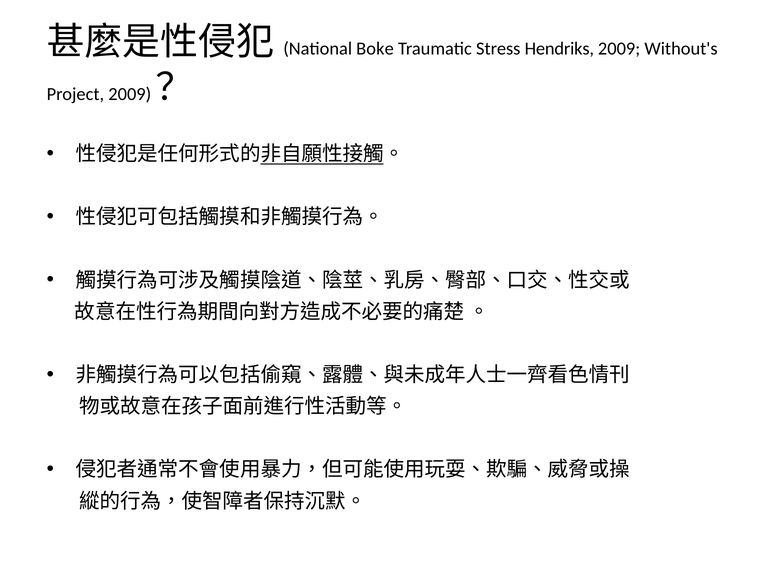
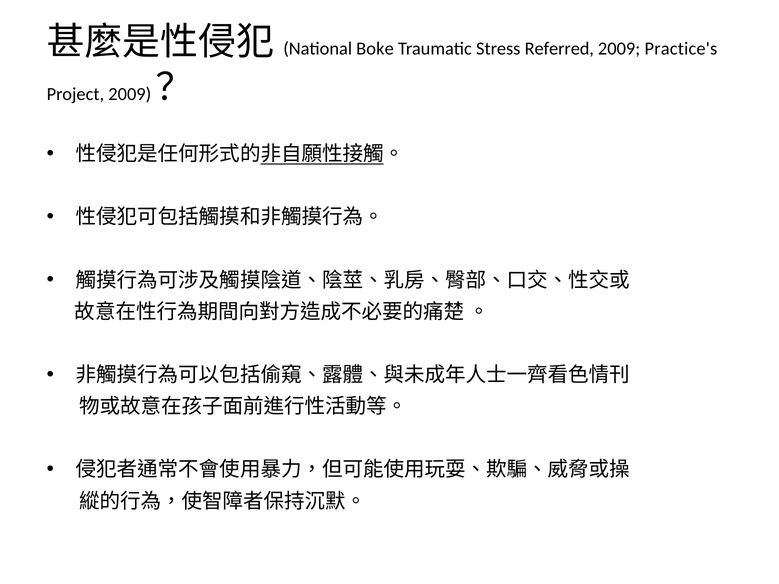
Hendriks: Hendriks -> Referred
Without's: Without's -> Practice's
